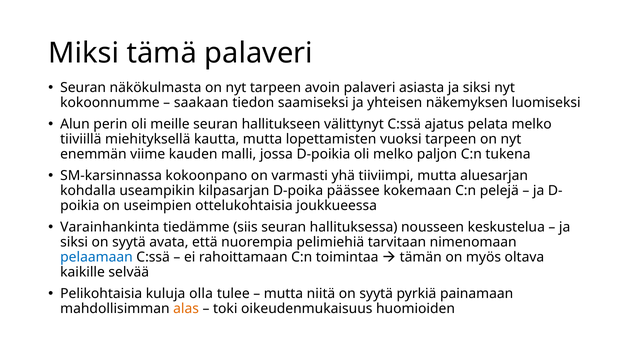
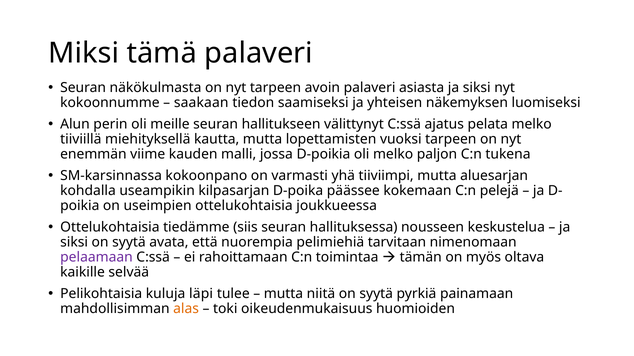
Varainhankinta at (110, 228): Varainhankinta -> Ottelukohtaisia
pelaamaan colour: blue -> purple
olla: olla -> läpi
